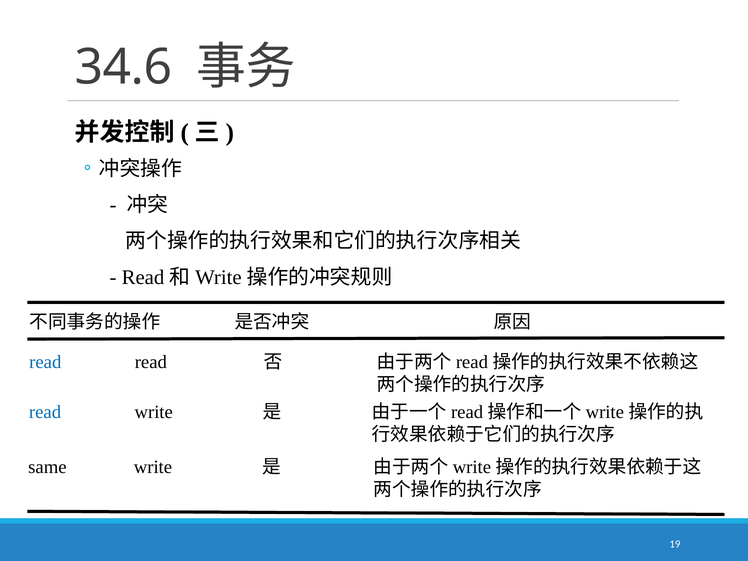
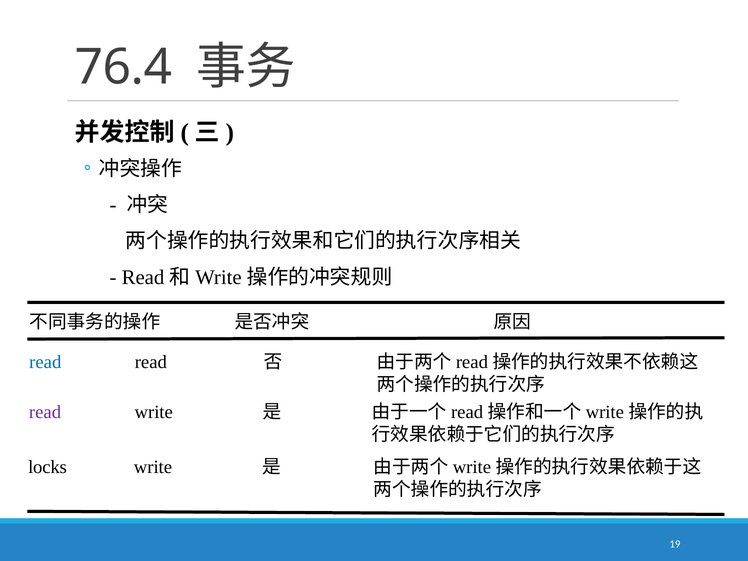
34.6: 34.6 -> 76.4
read at (45, 412) colour: blue -> purple
same: same -> locks
